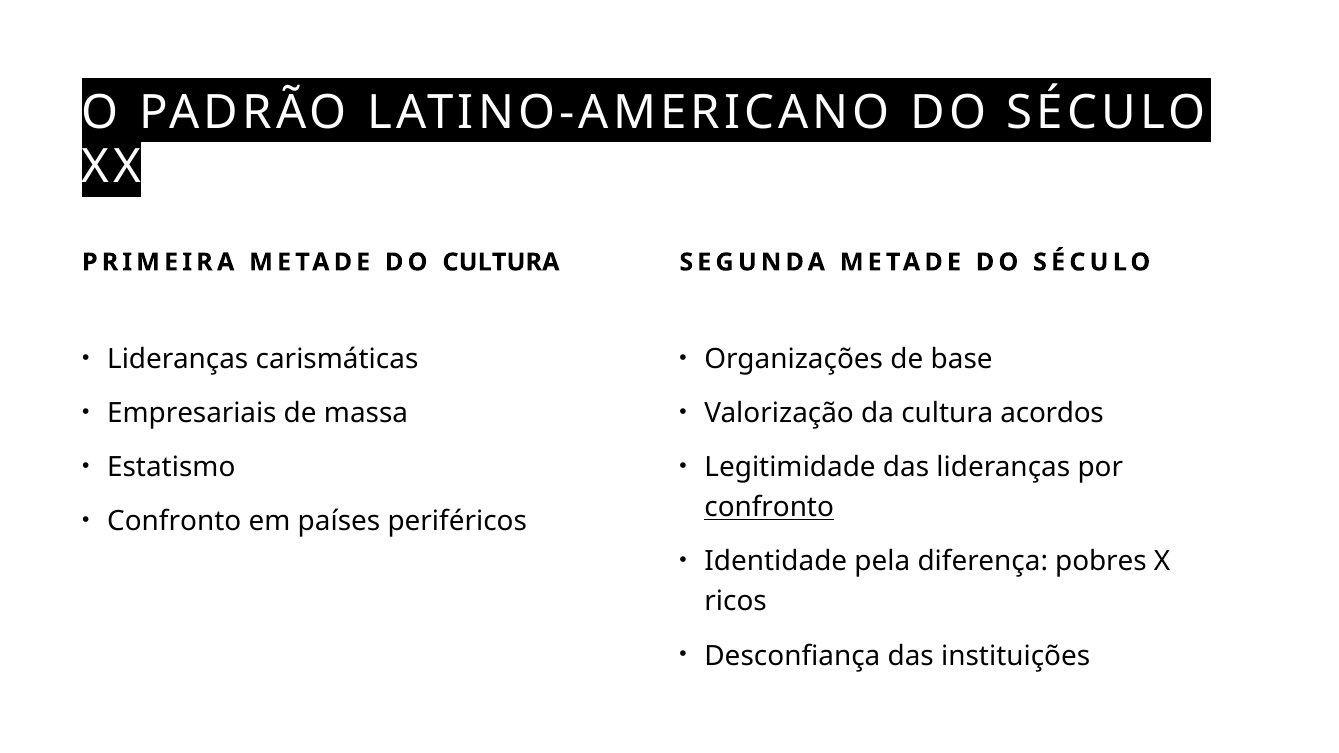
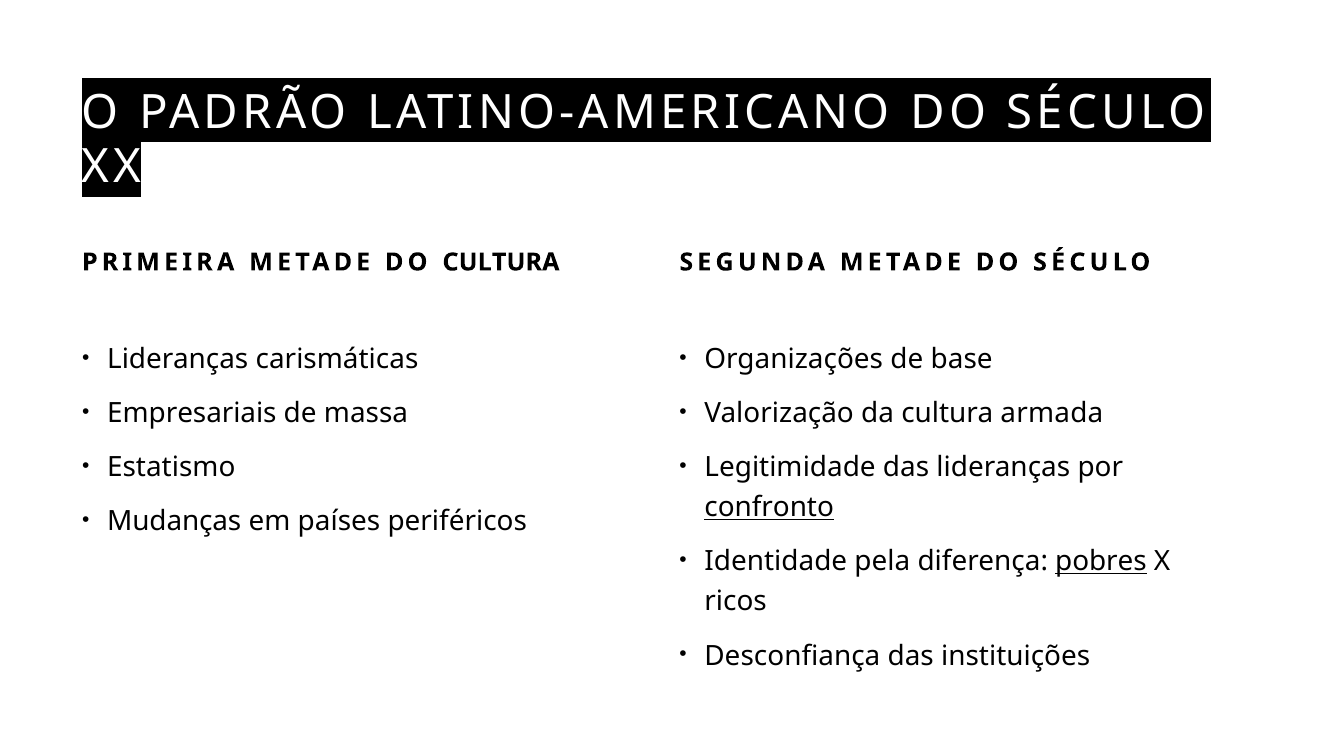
acordos: acordos -> armada
Confronto at (174, 521): Confronto -> Mudanças
pobres underline: none -> present
